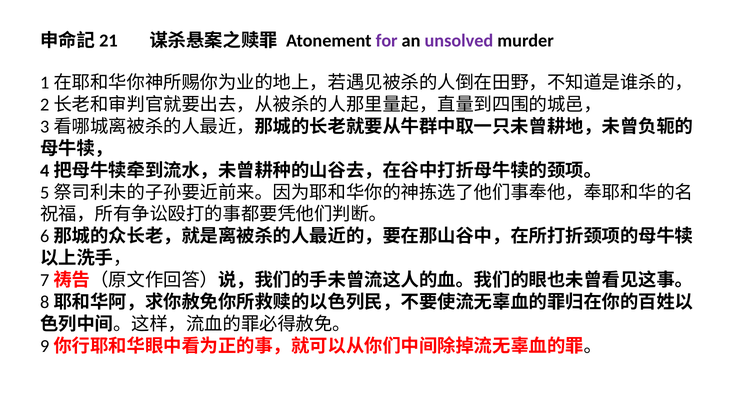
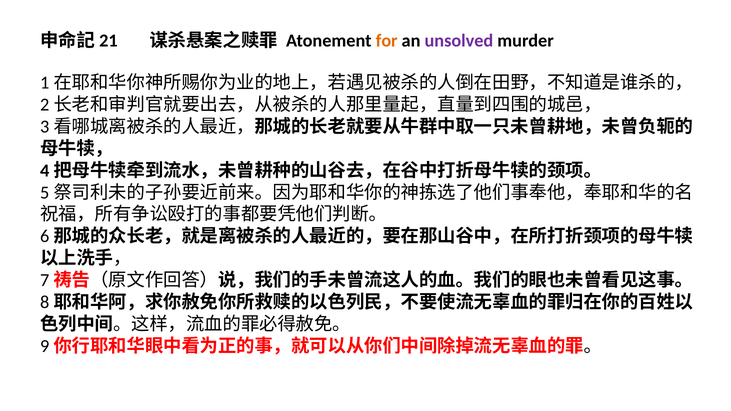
for colour: purple -> orange
